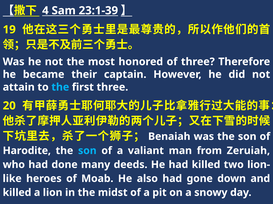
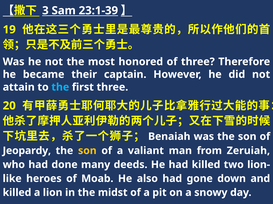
4: 4 -> 3
Harodite: Harodite -> Jeopardy
son at (87, 151) colour: light blue -> yellow
